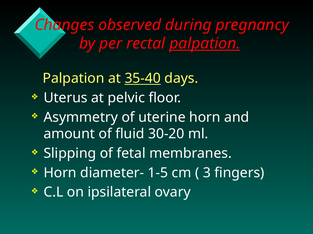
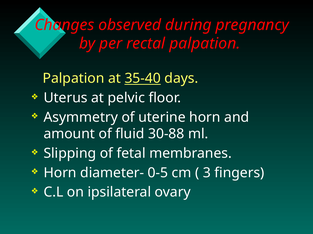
palpation at (205, 44) underline: present -> none
30-20: 30-20 -> 30-88
1-5: 1-5 -> 0-5
